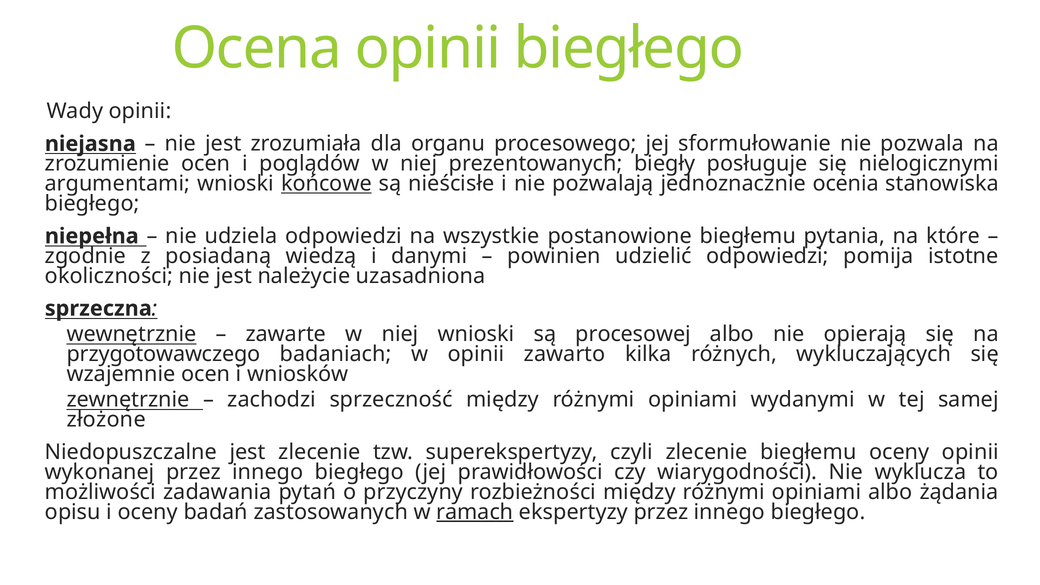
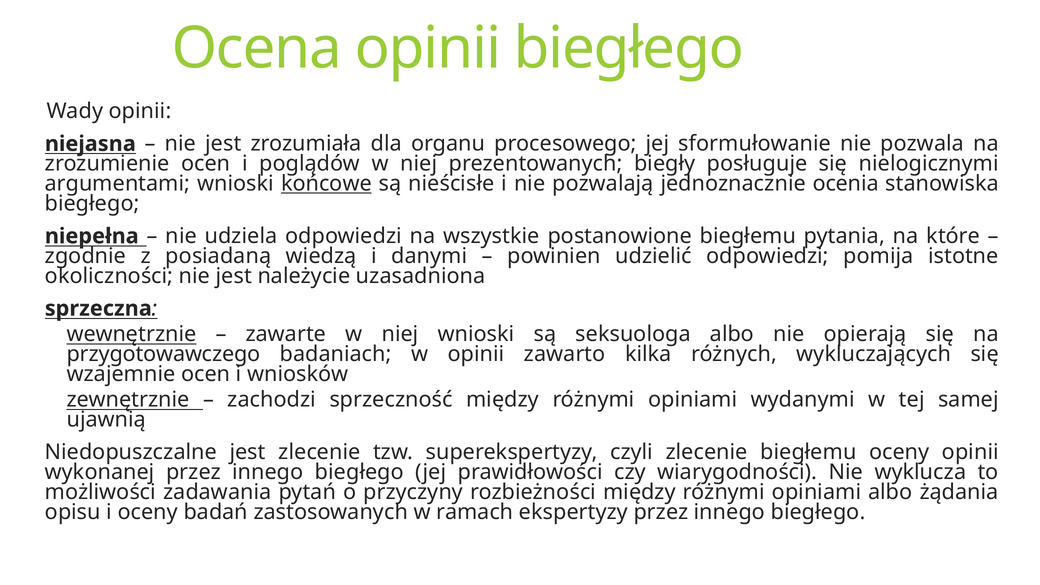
procesowej: procesowej -> seksuologa
złożone: złożone -> ujawnią
ramach underline: present -> none
